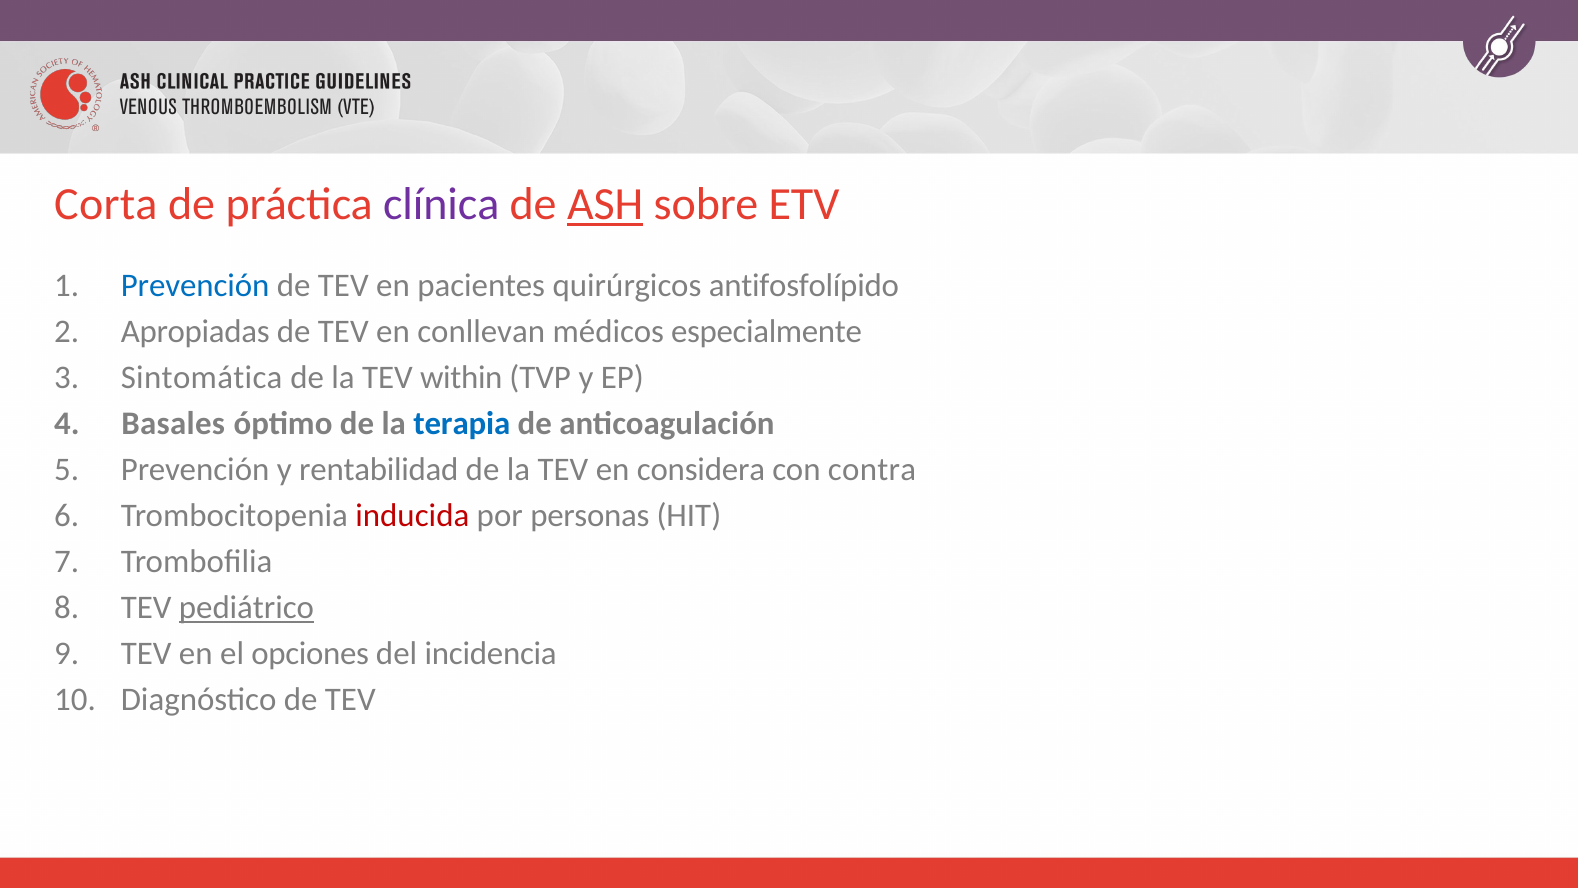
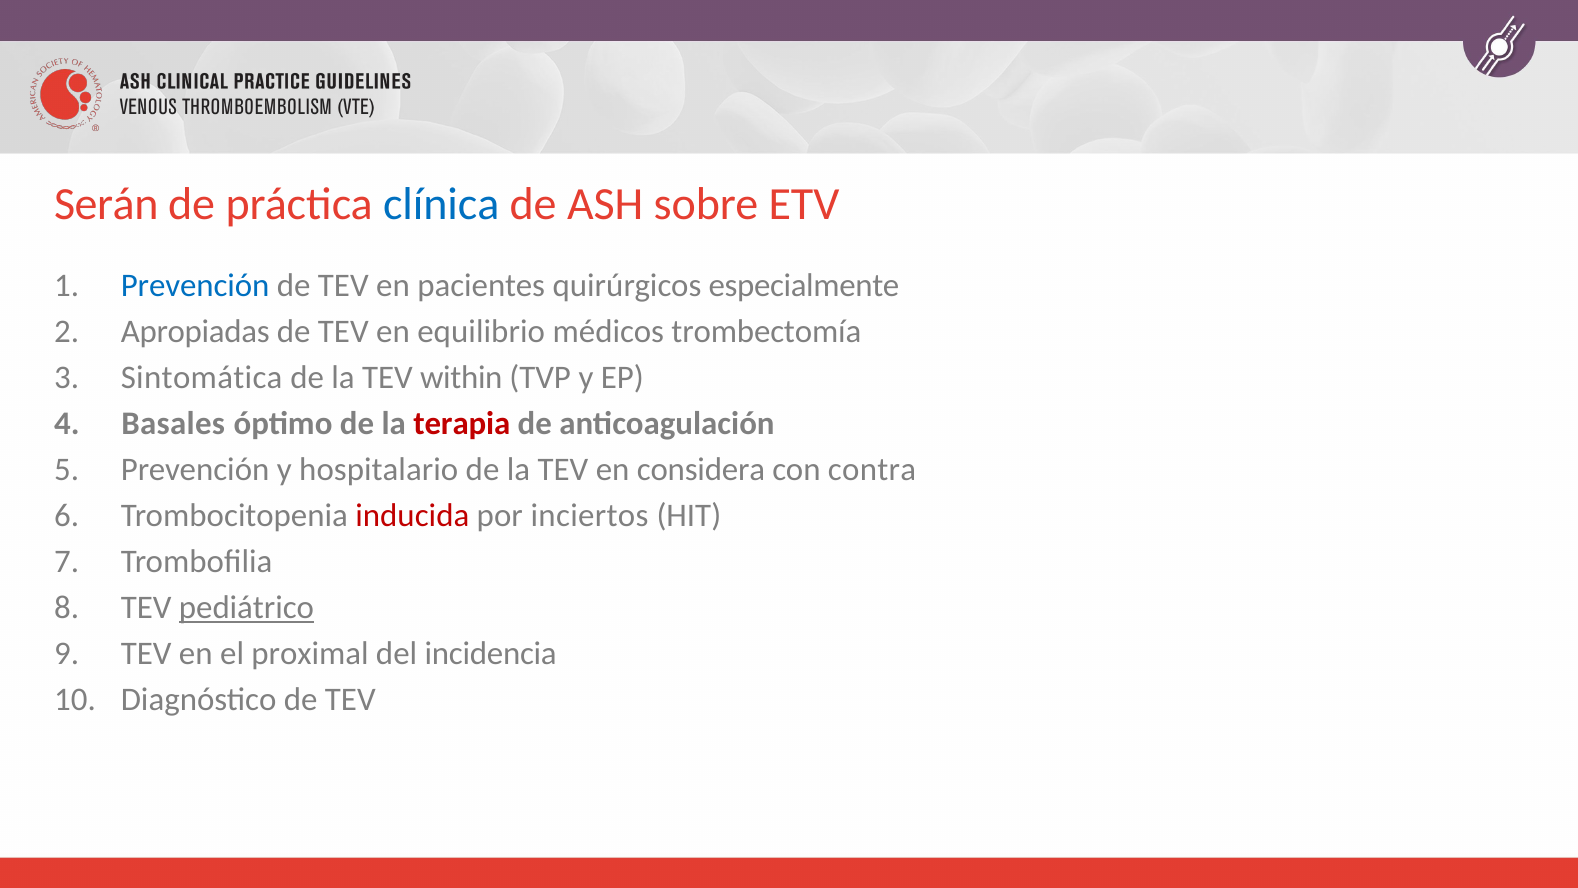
Corta: Corta -> Serán
clínica colour: purple -> blue
ASH underline: present -> none
antifosfolípido: antifosfolípido -> especialmente
conllevan: conllevan -> equilibrio
especialmente: especialmente -> trombectomía
terapia colour: blue -> red
rentabilidad: rentabilidad -> hospitalario
personas: personas -> inciertos
opciones: opciones -> proximal
